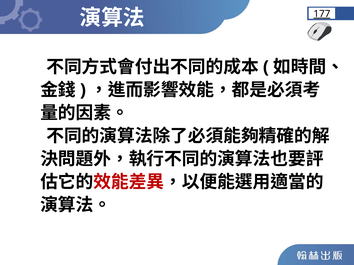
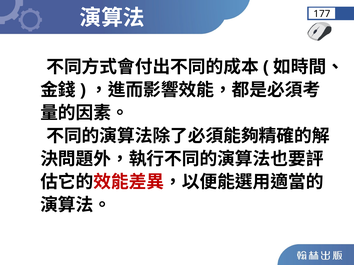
177 underline: present -> none
